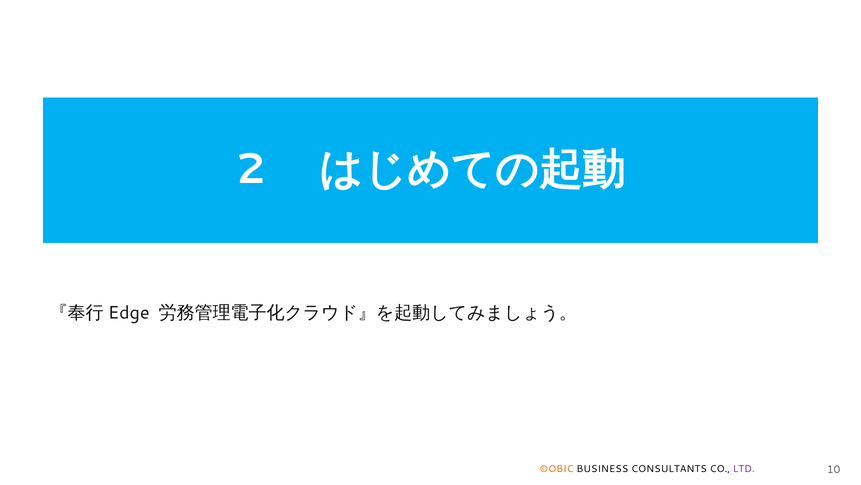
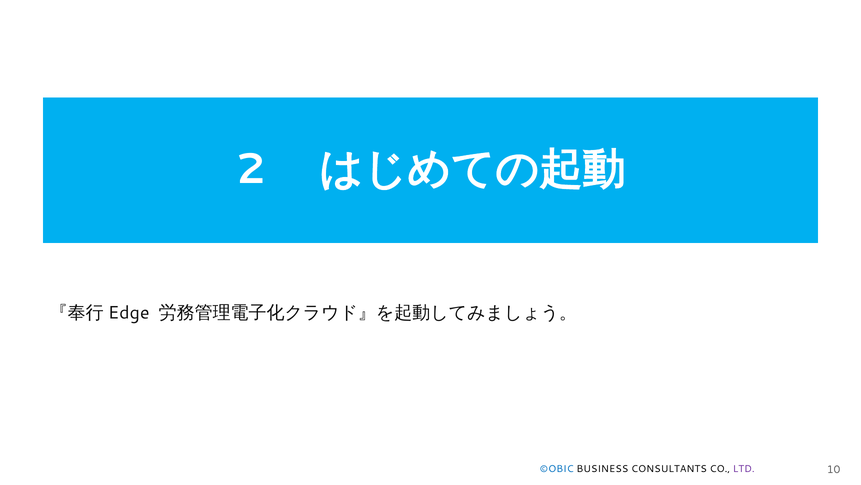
©OBIC colour: orange -> blue
